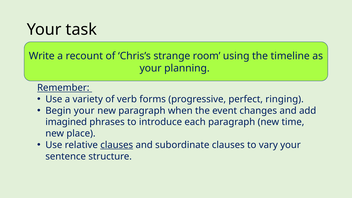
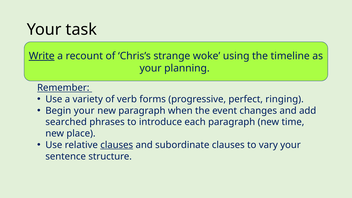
Write underline: none -> present
room: room -> woke
imagined: imagined -> searched
